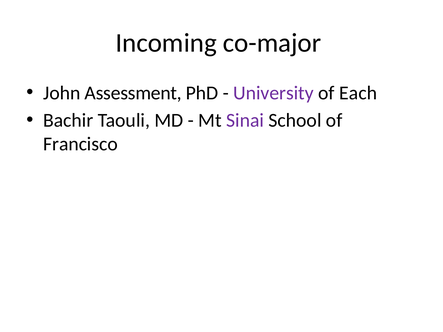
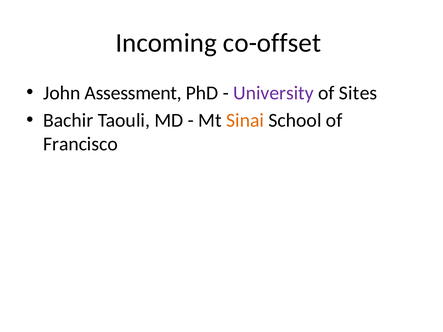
co-major: co-major -> co-offset
Each: Each -> Sites
Sinai colour: purple -> orange
